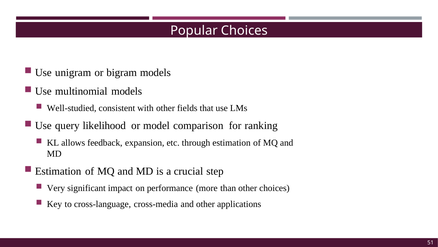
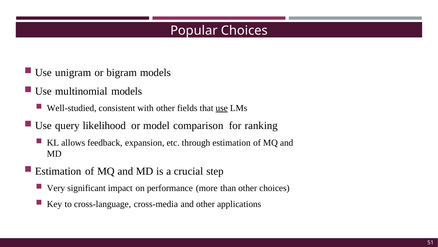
use at (222, 108) underline: none -> present
